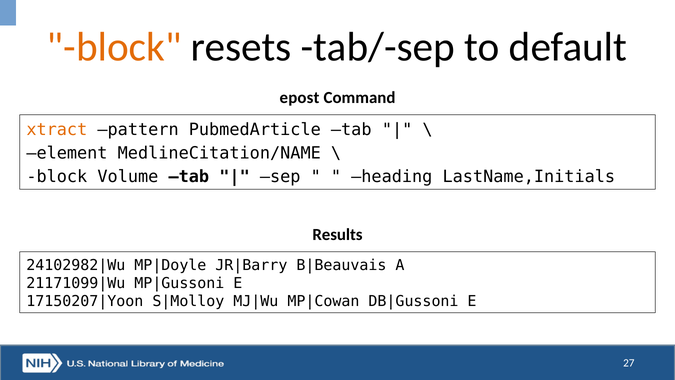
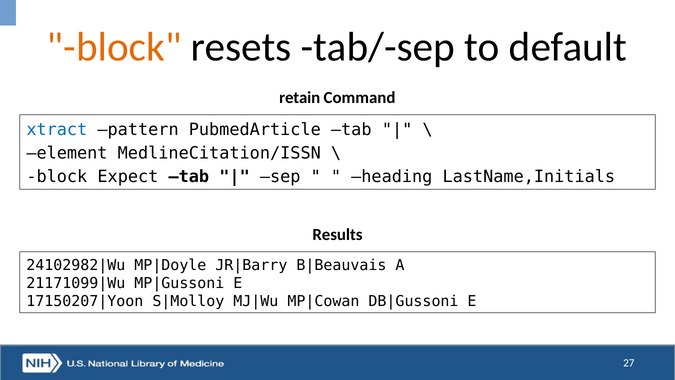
epost: epost -> retain
xtract colour: orange -> blue
MedlineCitation/NAME: MedlineCitation/NAME -> MedlineCitation/ISSN
Volume: Volume -> Expect
